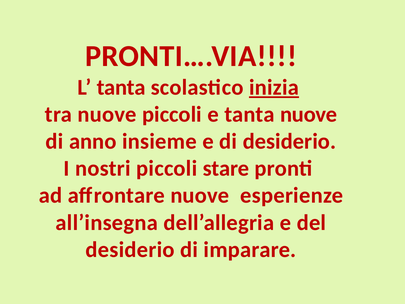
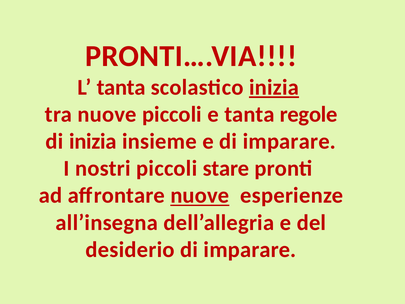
tanta nuove: nuove -> regole
di anno: anno -> inizia
e di desiderio: desiderio -> imparare
nuove at (200, 195) underline: none -> present
